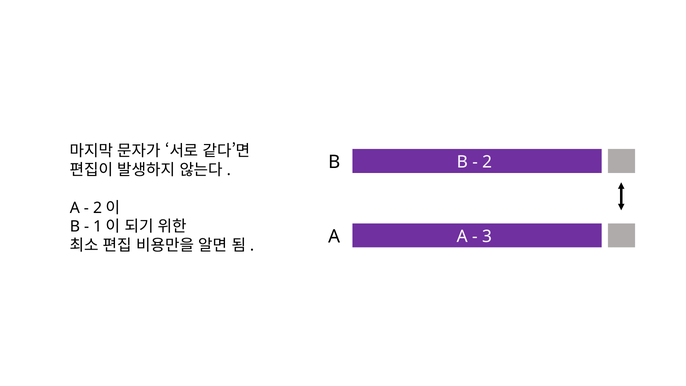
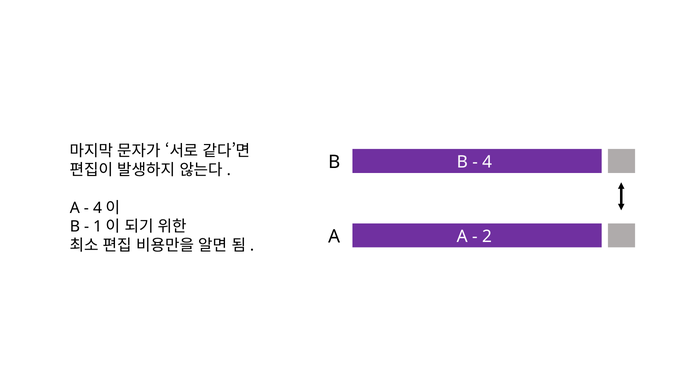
2 at (487, 162): 2 -> 4
2 at (98, 208): 2 -> 4
3: 3 -> 2
